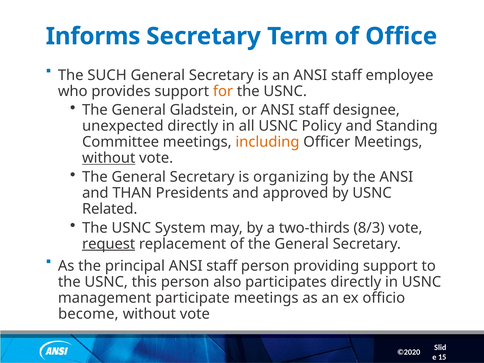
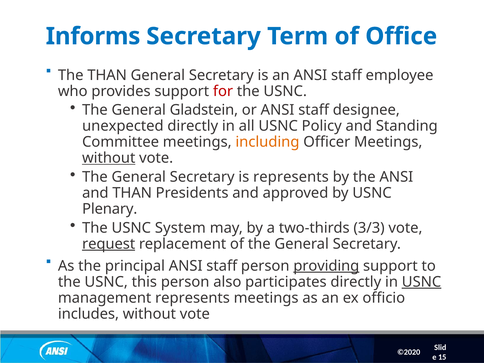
The SUCH: SUCH -> THAN
for colour: orange -> red
is organizing: organizing -> represents
Related: Related -> Plenary
8/3: 8/3 -> 3/3
providing underline: none -> present
USNC at (422, 282) underline: none -> present
management participate: participate -> represents
become: become -> includes
